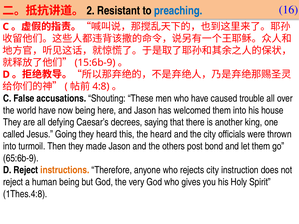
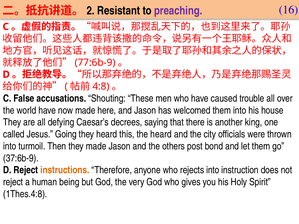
preaching colour: blue -> purple
15:6b-9: 15:6b-9 -> 77:6b-9
now being: being -> made
65:6b-9: 65:6b-9 -> 37:6b-9
rejects city: city -> into
